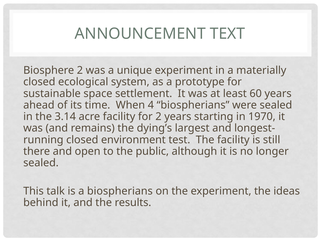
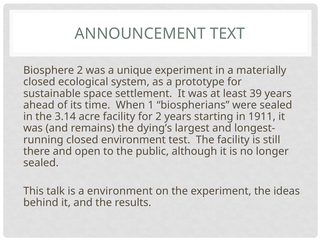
60: 60 -> 39
4: 4 -> 1
1970: 1970 -> 1911
a biospherians: biospherians -> environment
